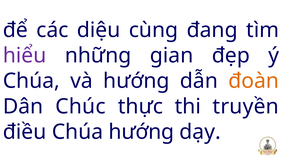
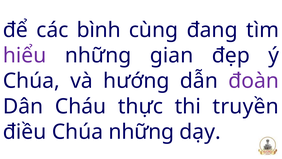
diệu: diệu -> bình
đoàn colour: orange -> purple
Chúc: Chúc -> Cháu
Chúa hướng: hướng -> những
